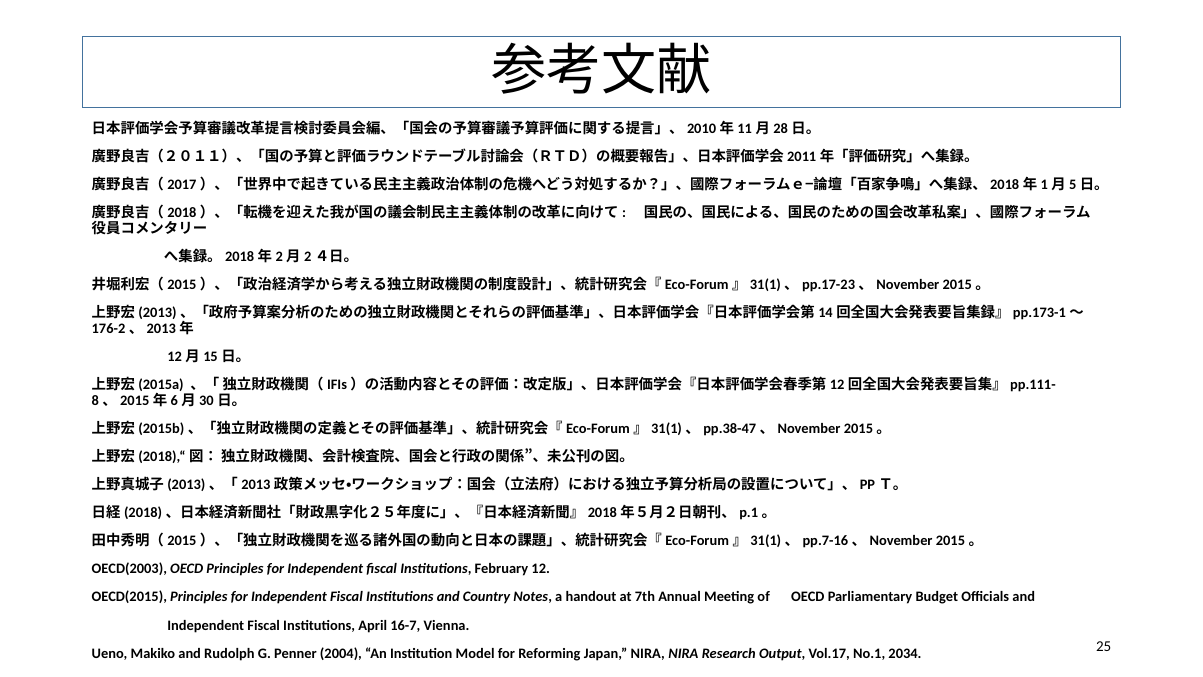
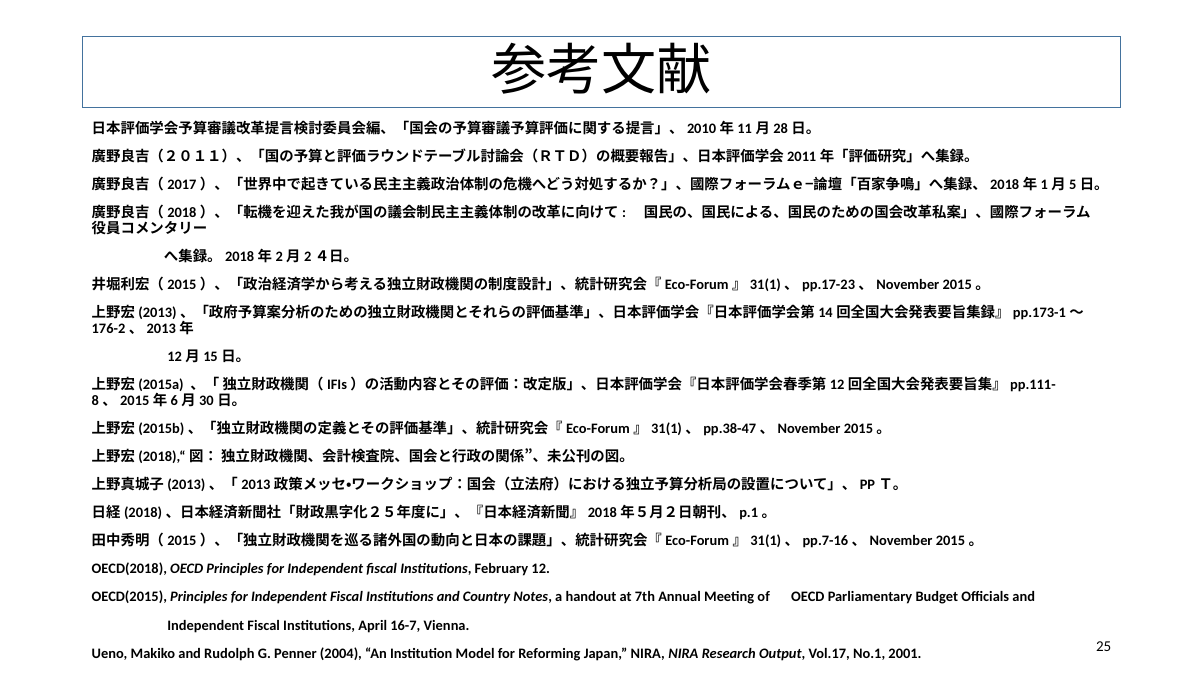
OECD(2003: OECD(2003 -> OECD(2018
2034: 2034 -> 2001
